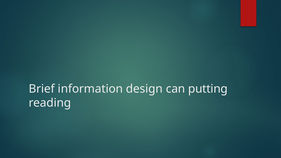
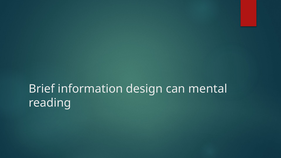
putting: putting -> mental
